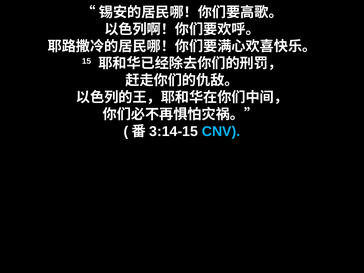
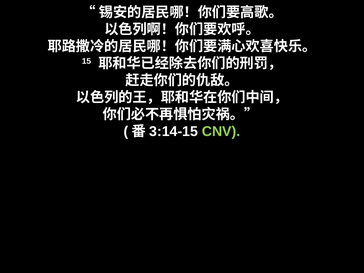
CNV colour: light blue -> light green
